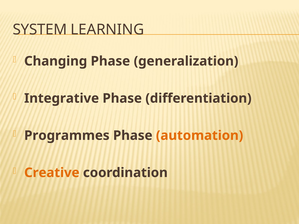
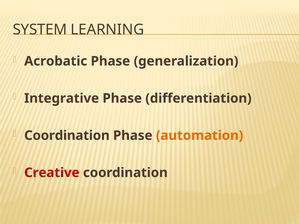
Changing: Changing -> Acrobatic
Programmes at (67, 136): Programmes -> Coordination
Creative colour: orange -> red
